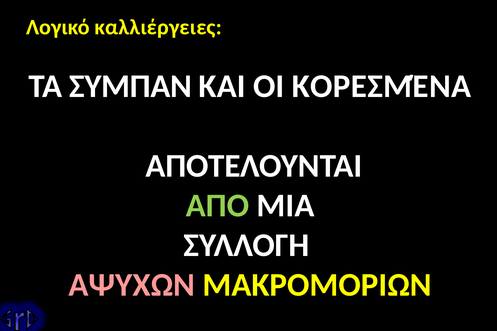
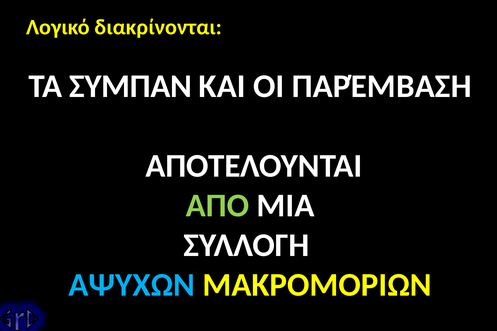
καλλιέργειες: καλλιέργειες -> διακρίνονται
ΚΟΡΕΣΜΈΝΑ: ΚΟΡΕΣΜΈΝΑ -> ΠΑΡΈΜΒΑΣΗ
ΑΨΥΧΩΝ colour: pink -> light blue
